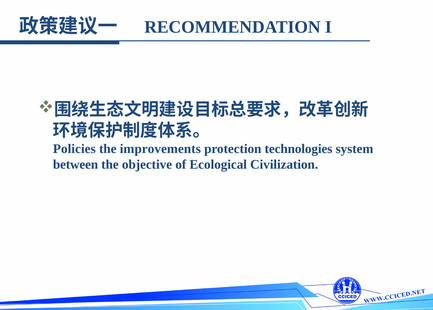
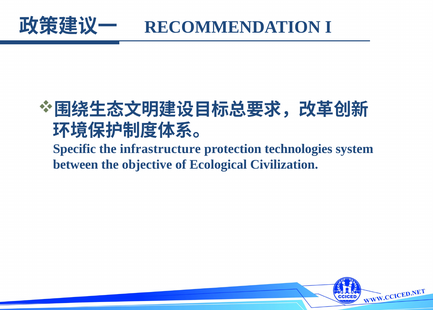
Policies: Policies -> Specific
improvements: improvements -> infrastructure
